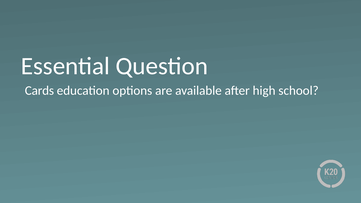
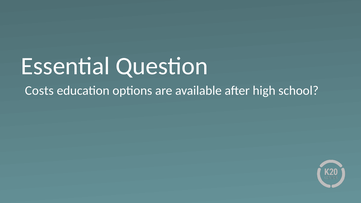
Cards: Cards -> Costs
